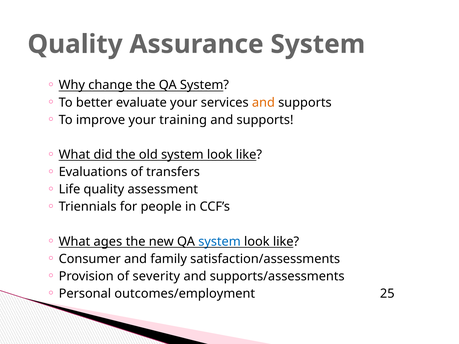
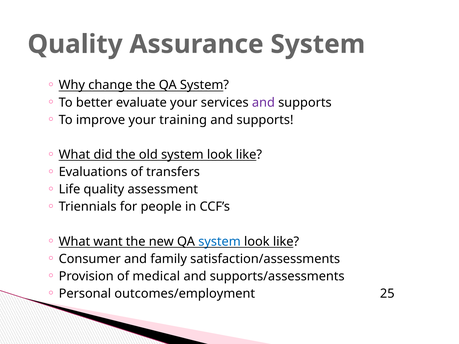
and at (263, 103) colour: orange -> purple
ages: ages -> want
severity: severity -> medical
